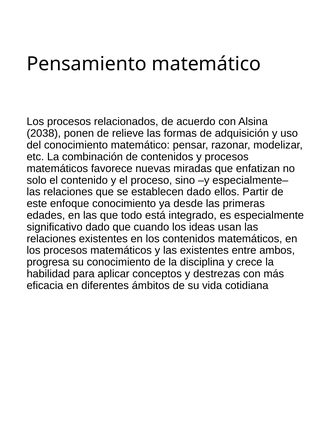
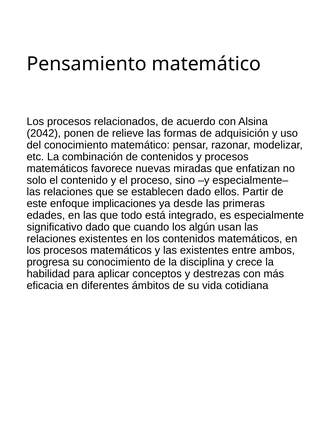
2038: 2038 -> 2042
enfoque conocimiento: conocimiento -> implicaciones
ideas: ideas -> algún
